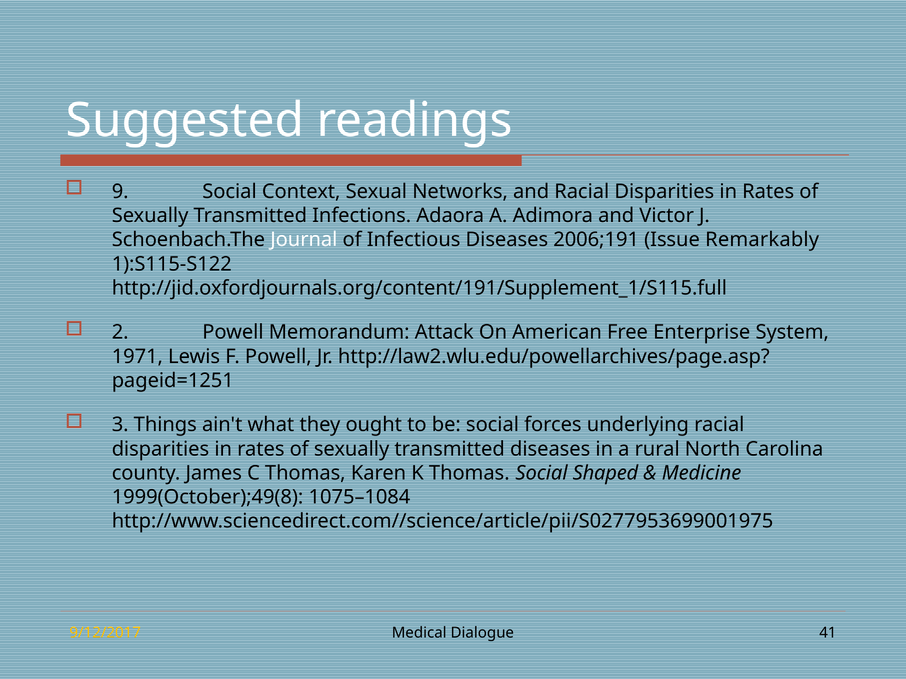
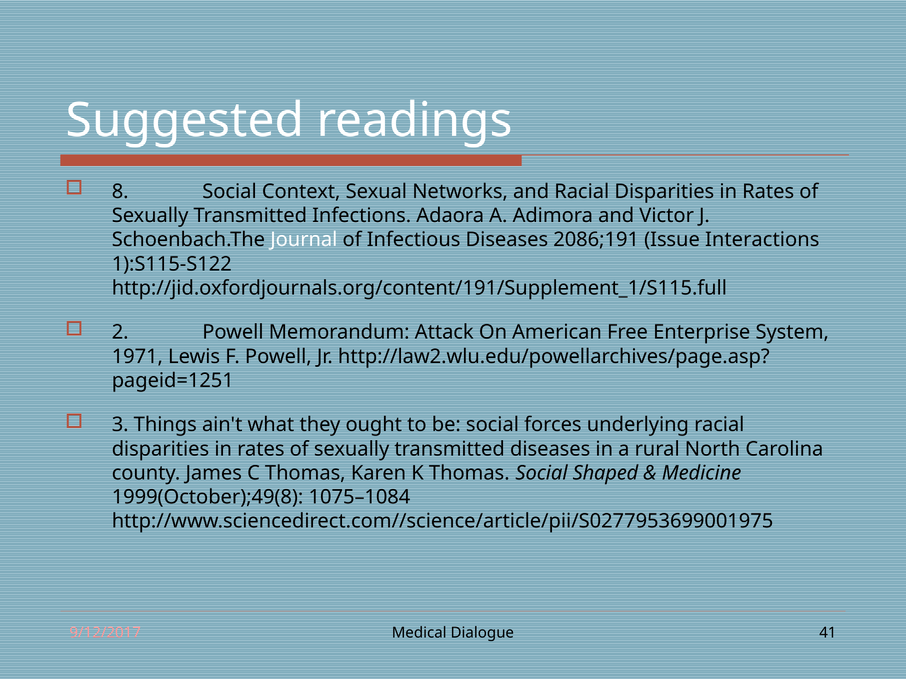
9: 9 -> 8
2006;191: 2006;191 -> 2086;191
Remarkably: Remarkably -> Interactions
9/12/2017 colour: yellow -> pink
